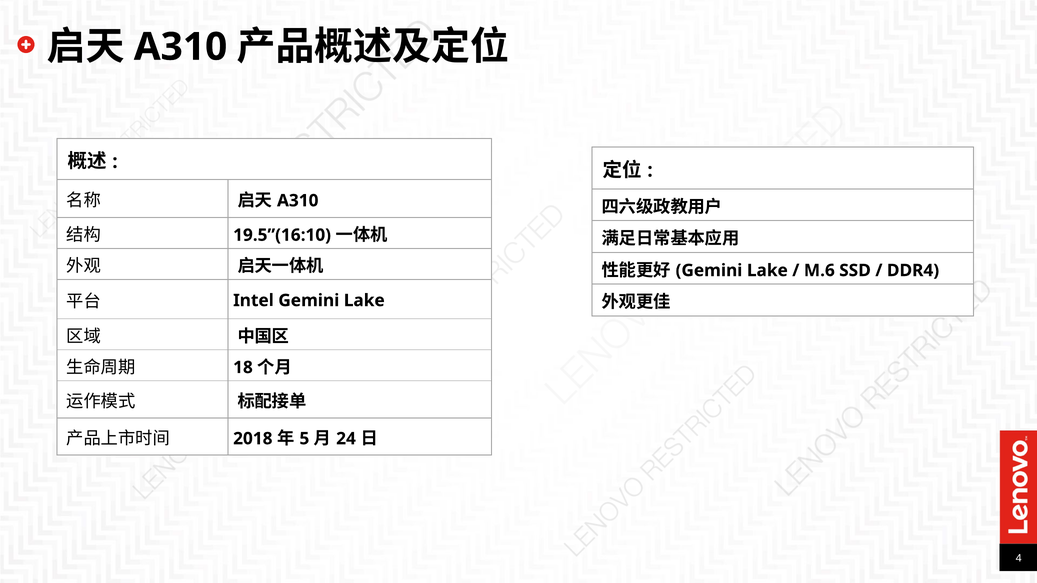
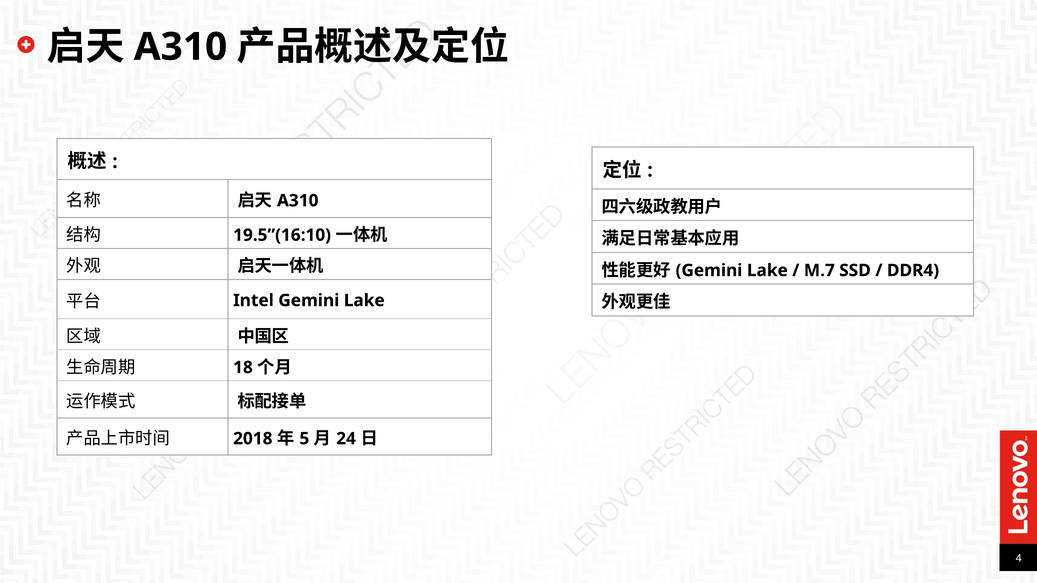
M.6: M.6 -> M.7
